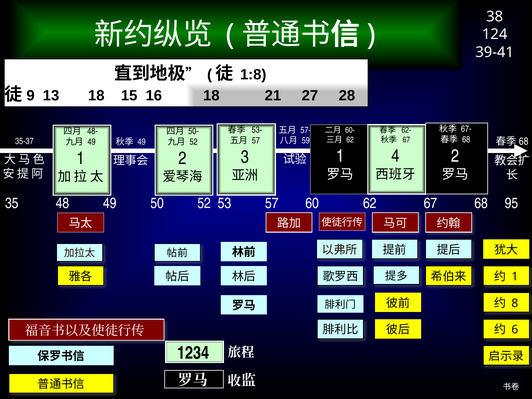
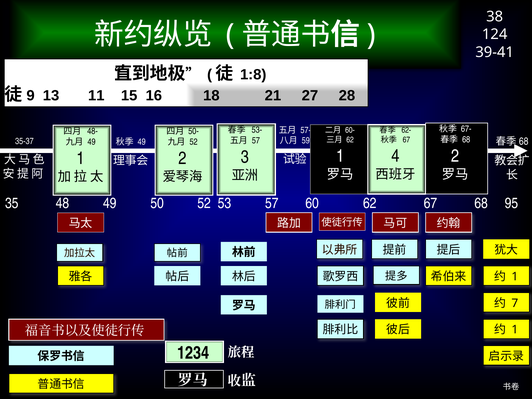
13 18: 18 -> 11
8: 8 -> 7
6 at (515, 330): 6 -> 1
